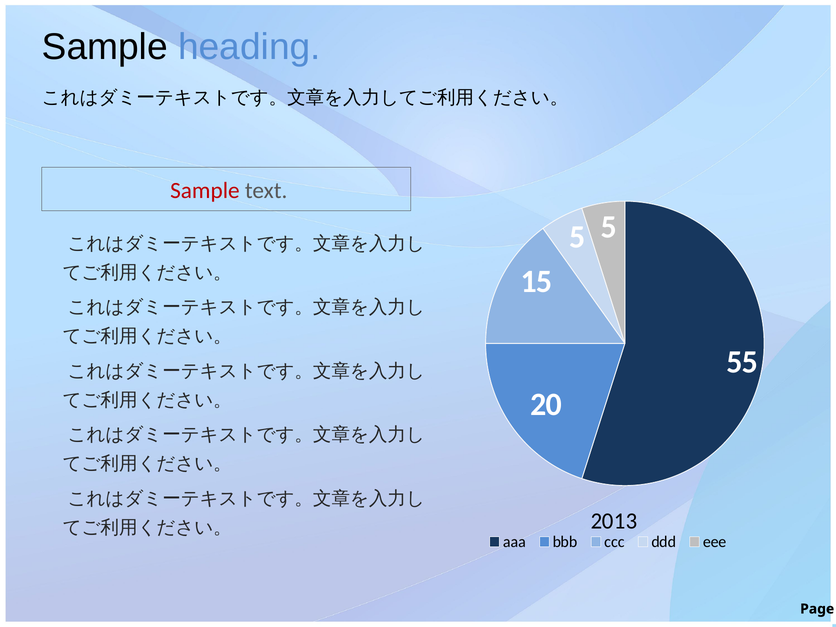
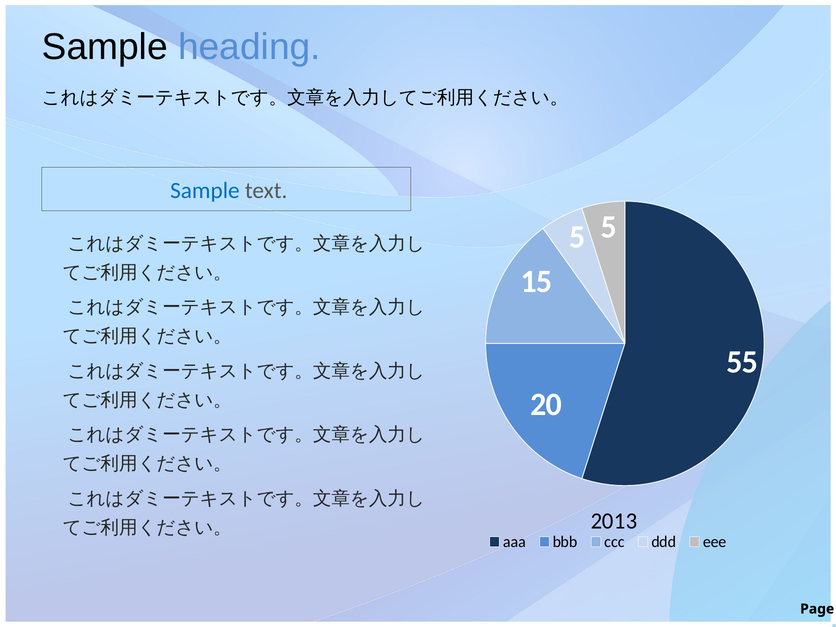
Sample at (205, 191) colour: red -> blue
